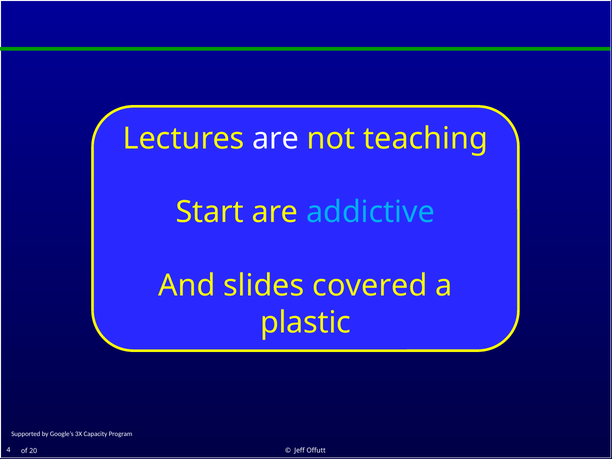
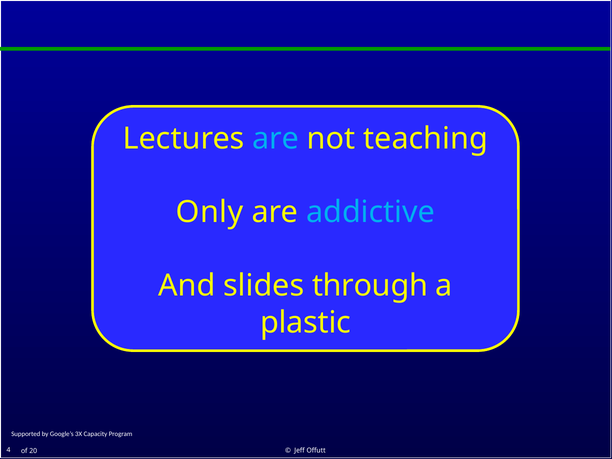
are at (276, 139) colour: white -> light blue
Start: Start -> Only
covered: covered -> through
